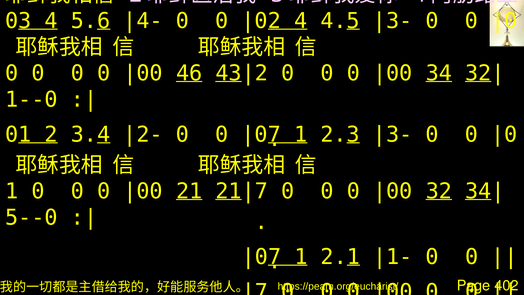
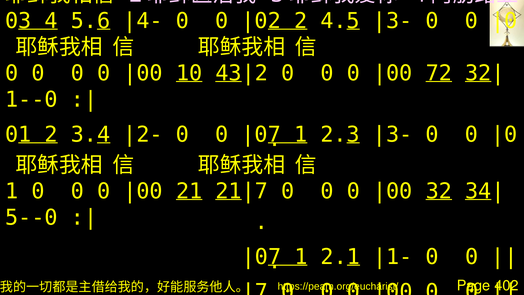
4 at (301, 21): 4 -> 2
46: 46 -> 10
34: 34 -> 72
